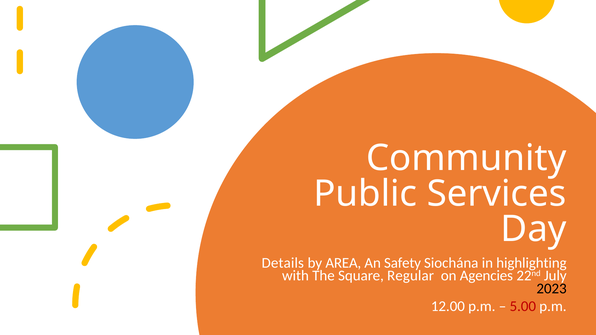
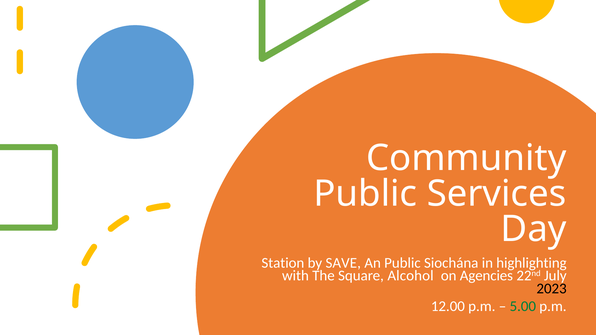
Details: Details -> Station
AREA: AREA -> SAVE
An Safety: Safety -> Public
Regular: Regular -> Alcohol
5.00 colour: red -> green
